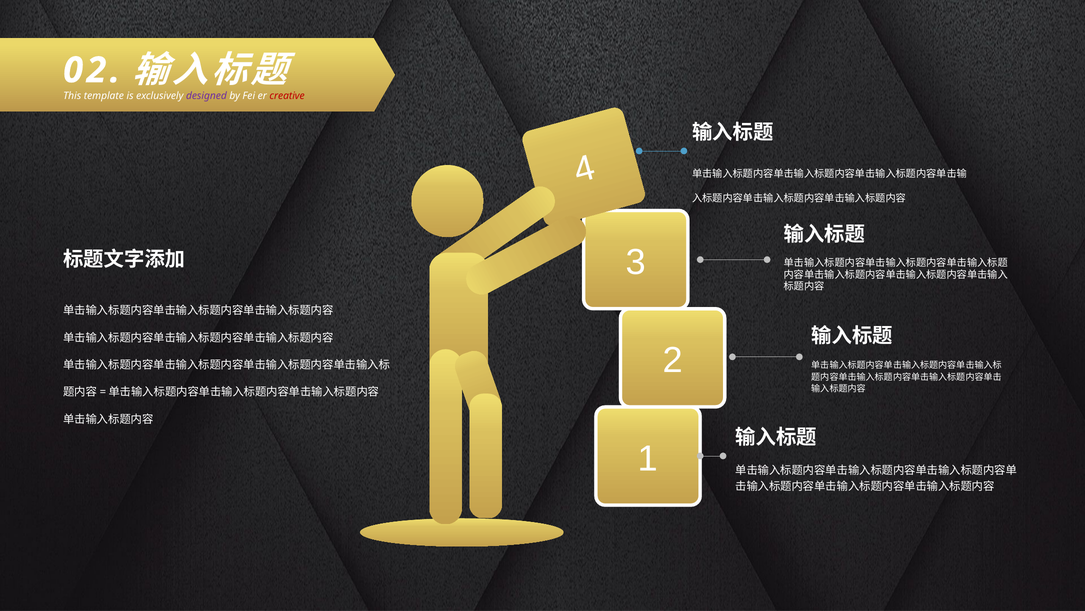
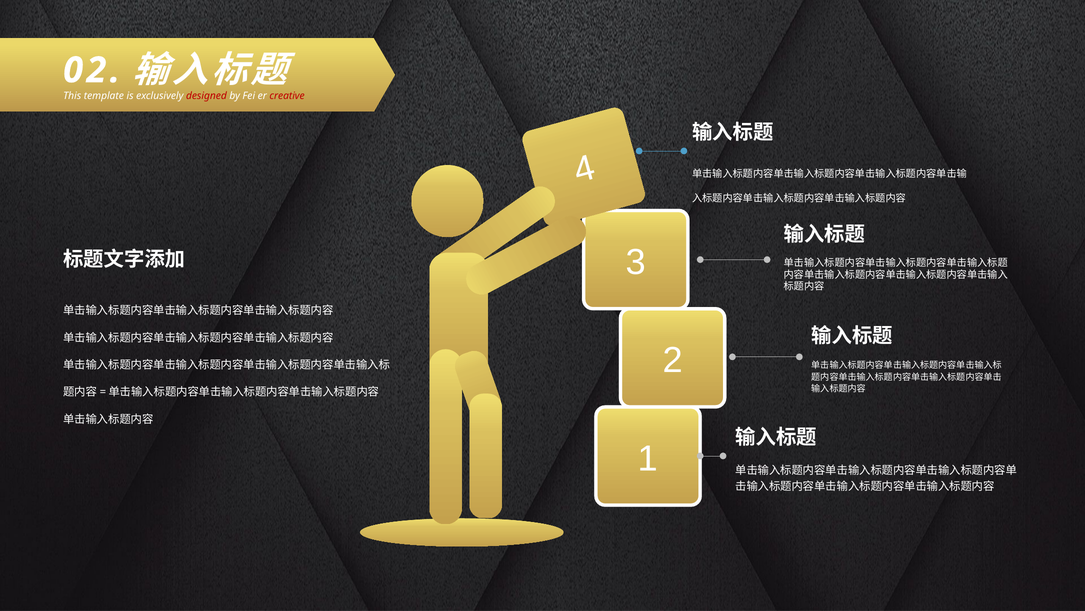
designed colour: purple -> red
